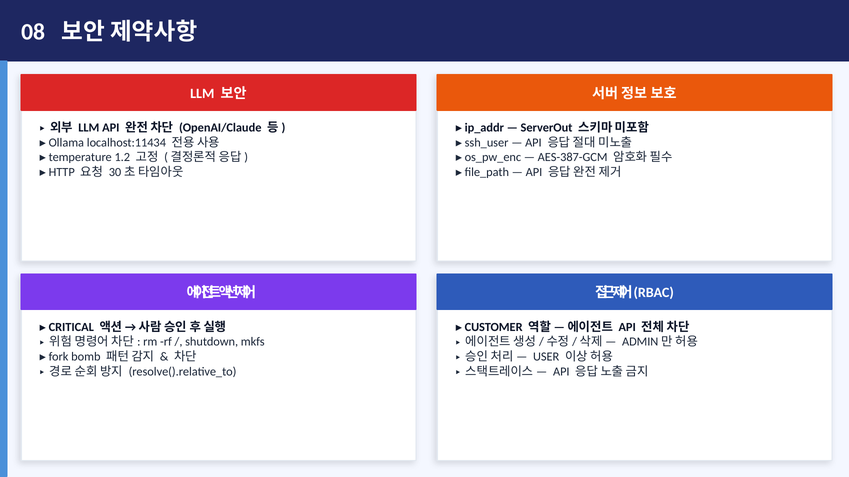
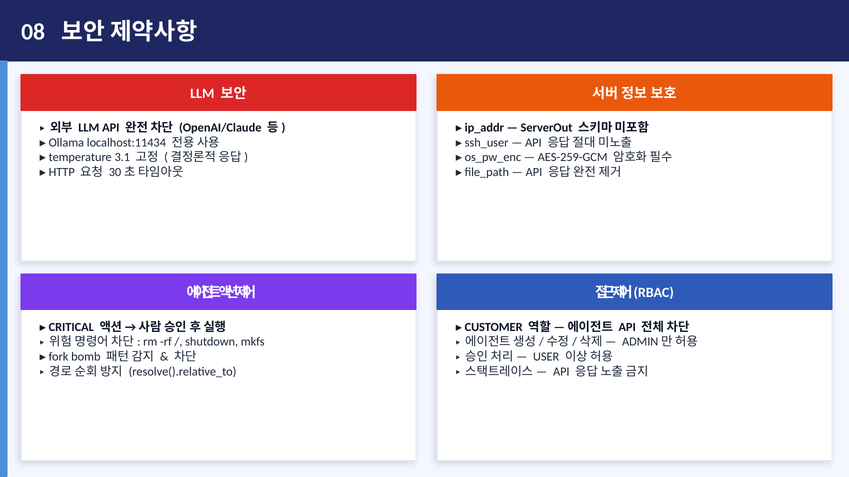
1.2: 1.2 -> 3.1
AES-387-GCM: AES-387-GCM -> AES-259-GCM
